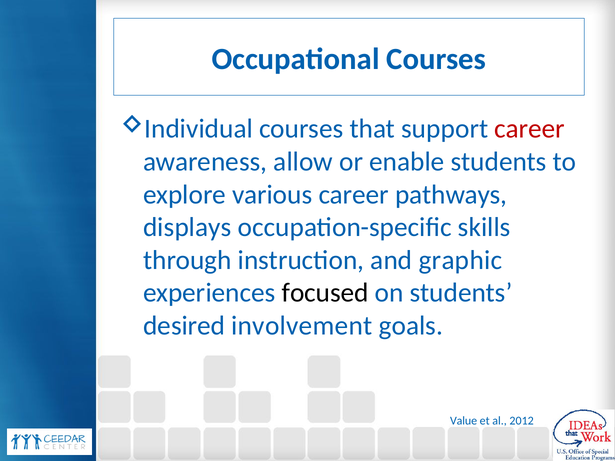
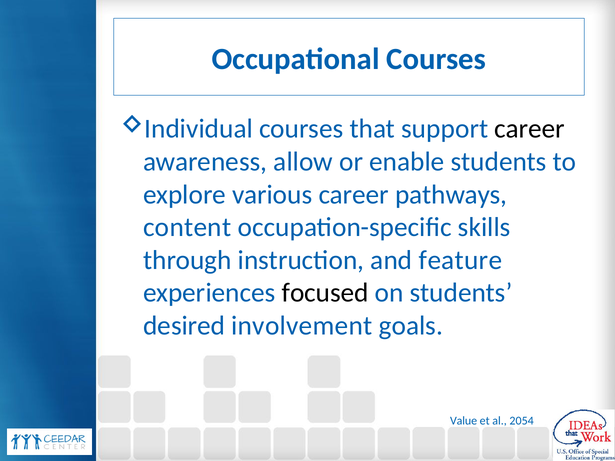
career at (530, 129) colour: red -> black
displays: displays -> content
graphic: graphic -> feature
2012: 2012 -> 2054
